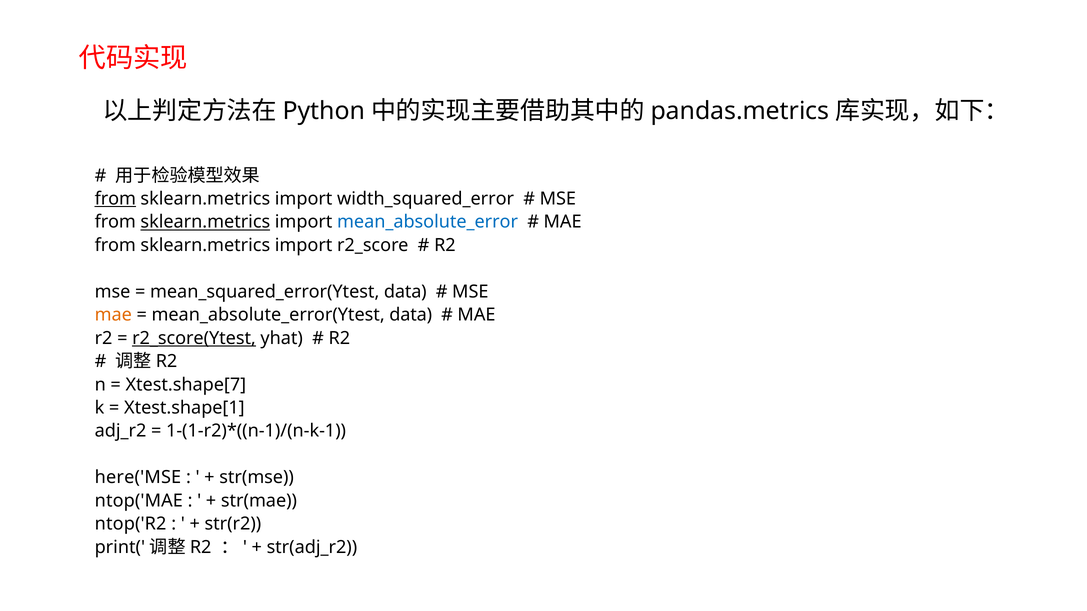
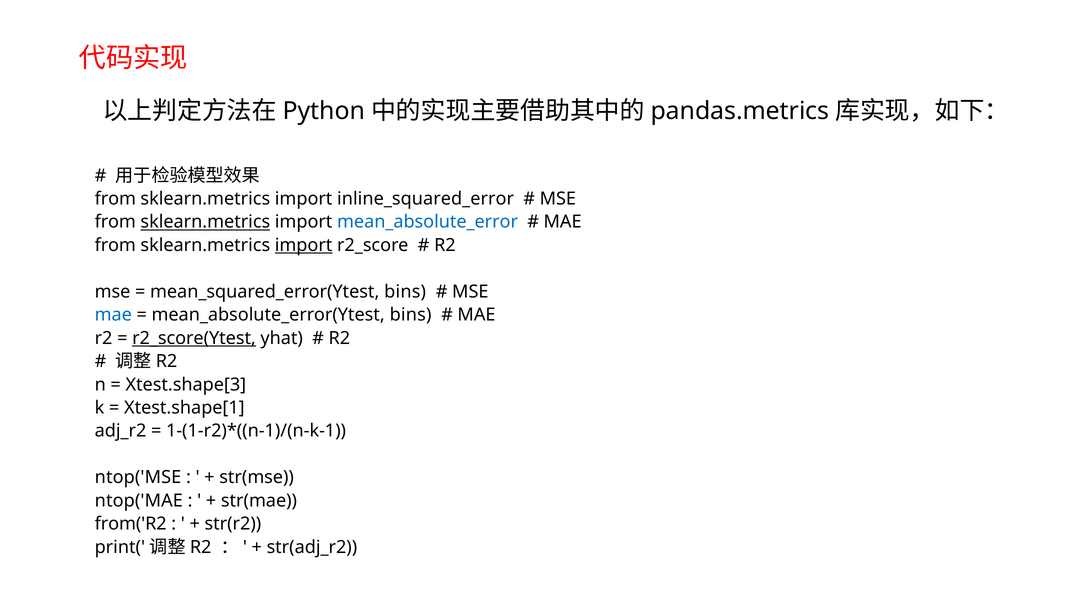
from at (115, 199) underline: present -> none
width_squared_error: width_squared_error -> inline_squared_error
import at (304, 246) underline: none -> present
mean_squared_error(Ytest data: data -> bins
mae at (113, 315) colour: orange -> blue
mean_absolute_error(Ytest data: data -> bins
Xtest.shape[7: Xtest.shape[7 -> Xtest.shape[3
here('MSE: here('MSE -> ntop('MSE
ntop('R2: ntop('R2 -> from('R2
